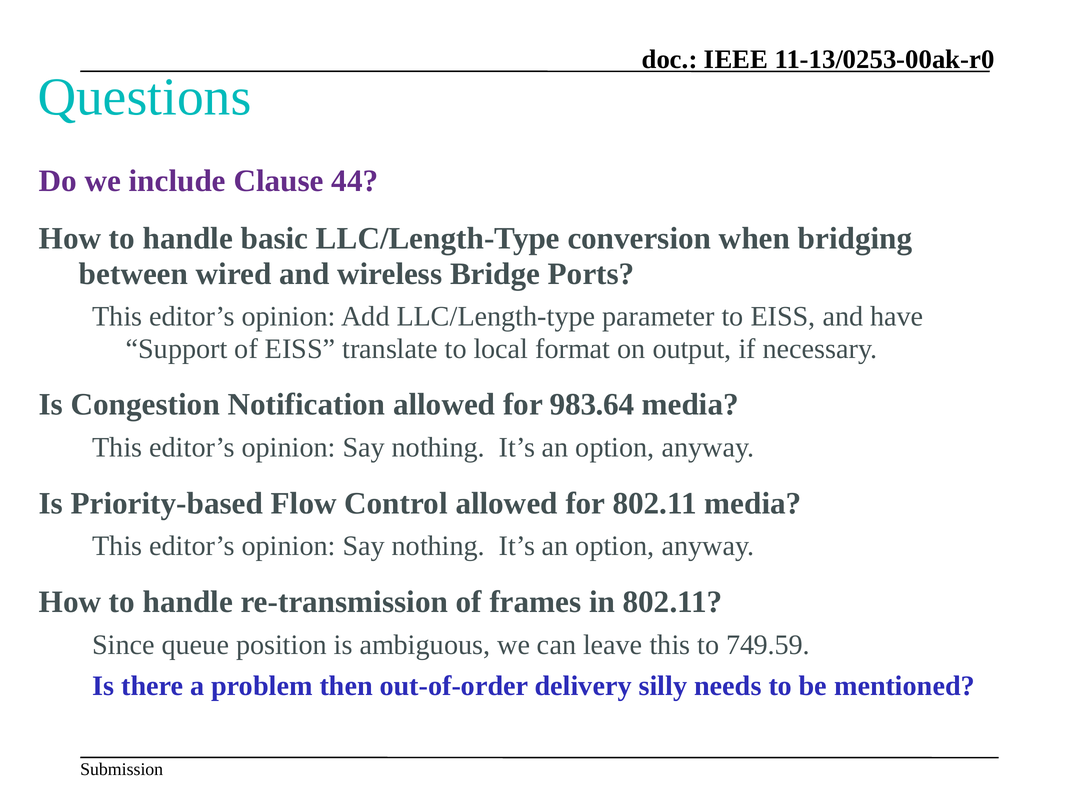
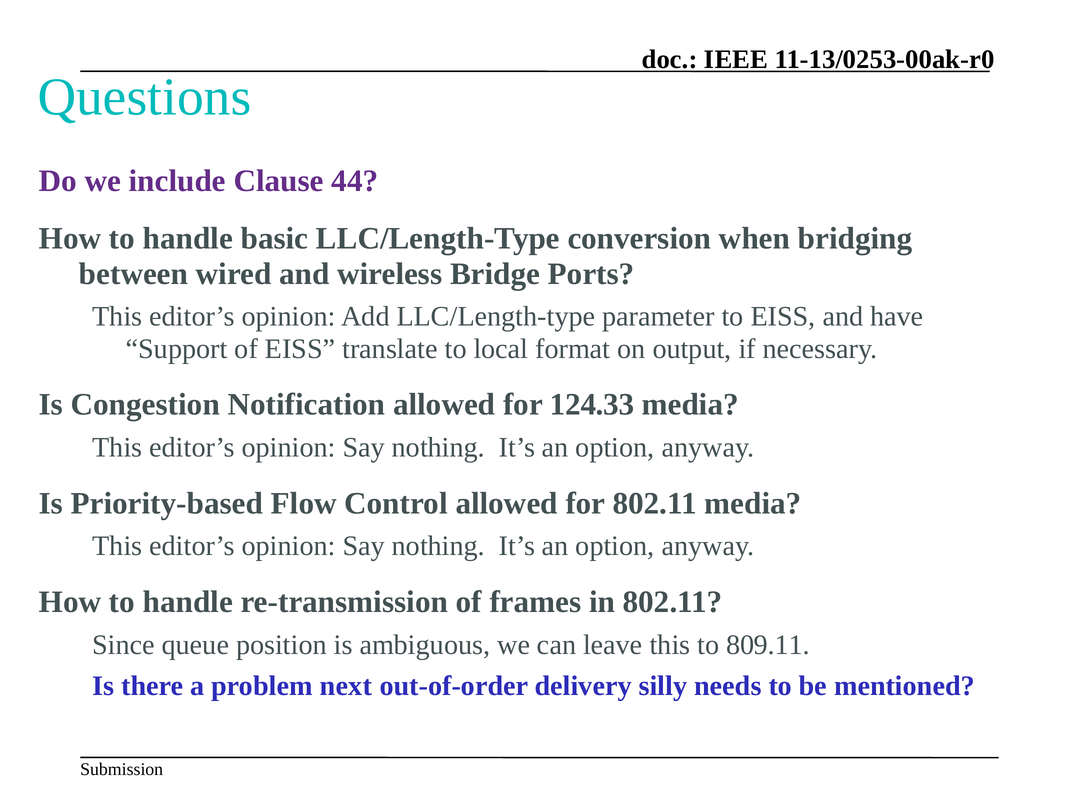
983.64: 983.64 -> 124.33
749.59: 749.59 -> 809.11
then: then -> next
